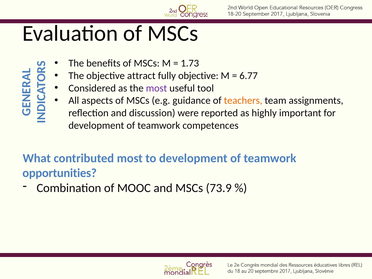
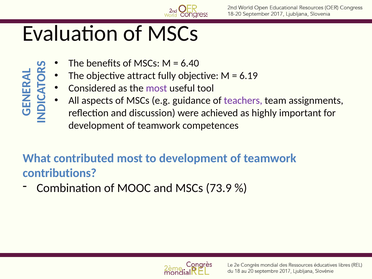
1.73: 1.73 -> 6.40
6.77: 6.77 -> 6.19
teachers colour: orange -> purple
reported: reported -> achieved
opportunities: opportunities -> contributions
